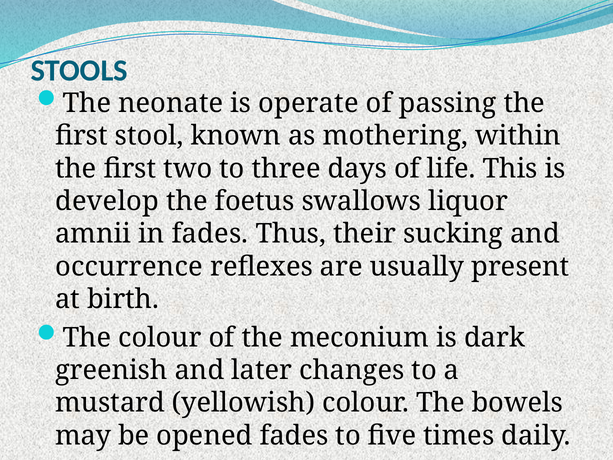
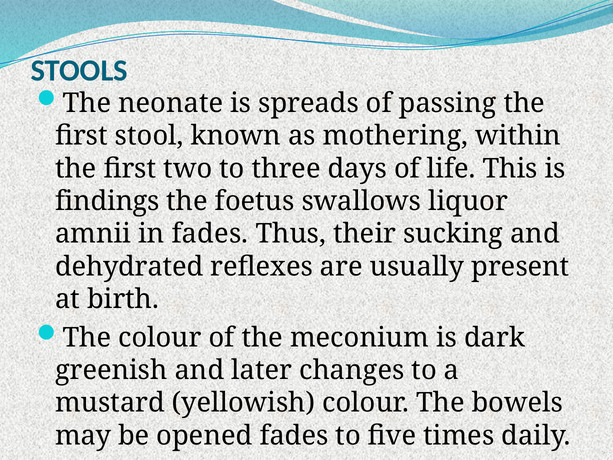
operate: operate -> spreads
develop: develop -> findings
occurrence: occurrence -> dehydrated
